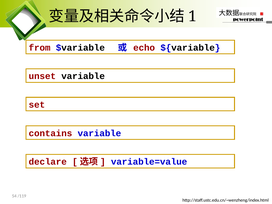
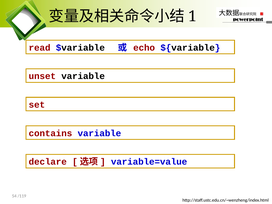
from: from -> read
